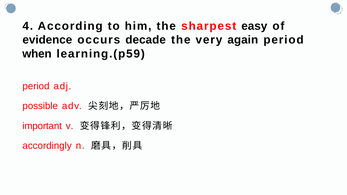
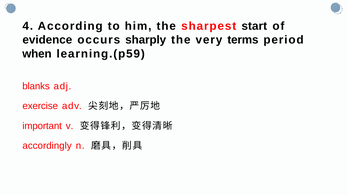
easy: easy -> start
decade: decade -> sharply
again: again -> terms
period at (36, 86): period -> blanks
possible: possible -> exercise
